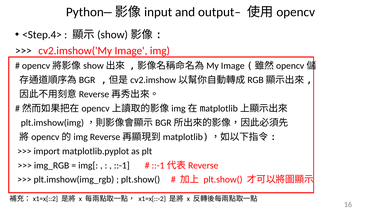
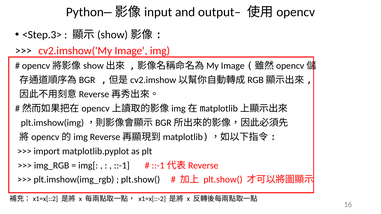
<Step.4>: <Step.4> -> <Step.3>
